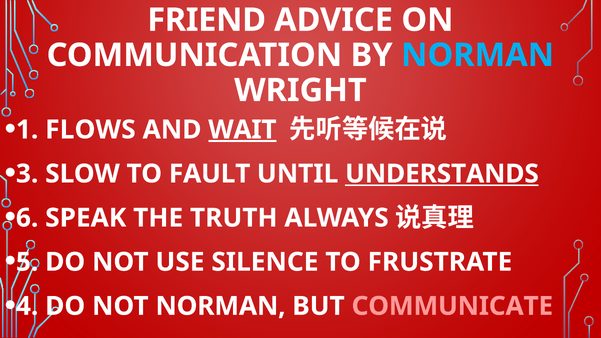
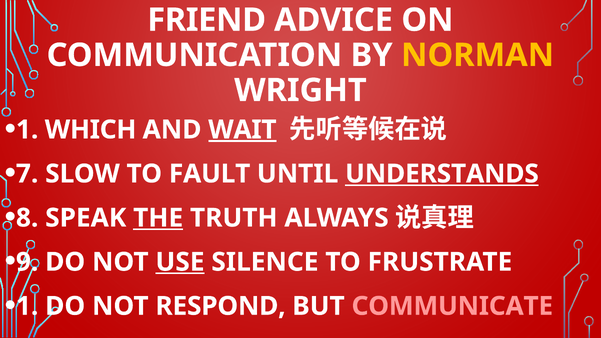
NORMAN at (478, 55) colour: light blue -> yellow
FLOWS: FLOWS -> WHICH
3: 3 -> 7
6: 6 -> 8
THE underline: none -> present
5: 5 -> 9
USE underline: none -> present
4 at (27, 306): 4 -> 1
NOT NORMAN: NORMAN -> RESPOND
